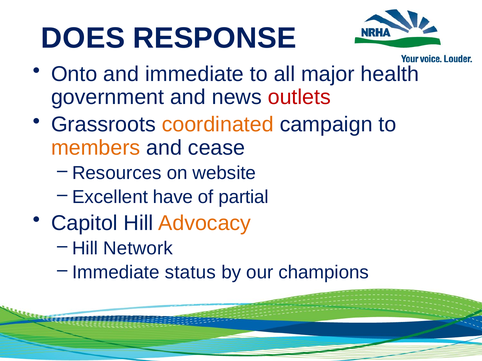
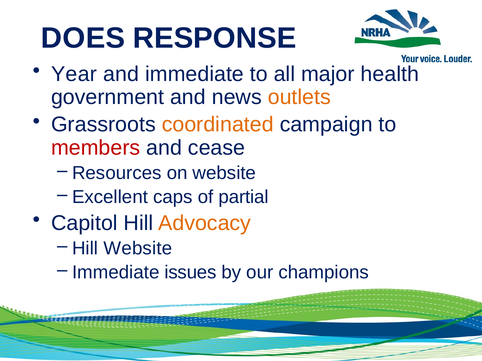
Onto: Onto -> Year
outlets colour: red -> orange
members colour: orange -> red
have: have -> caps
Hill Network: Network -> Website
status: status -> issues
